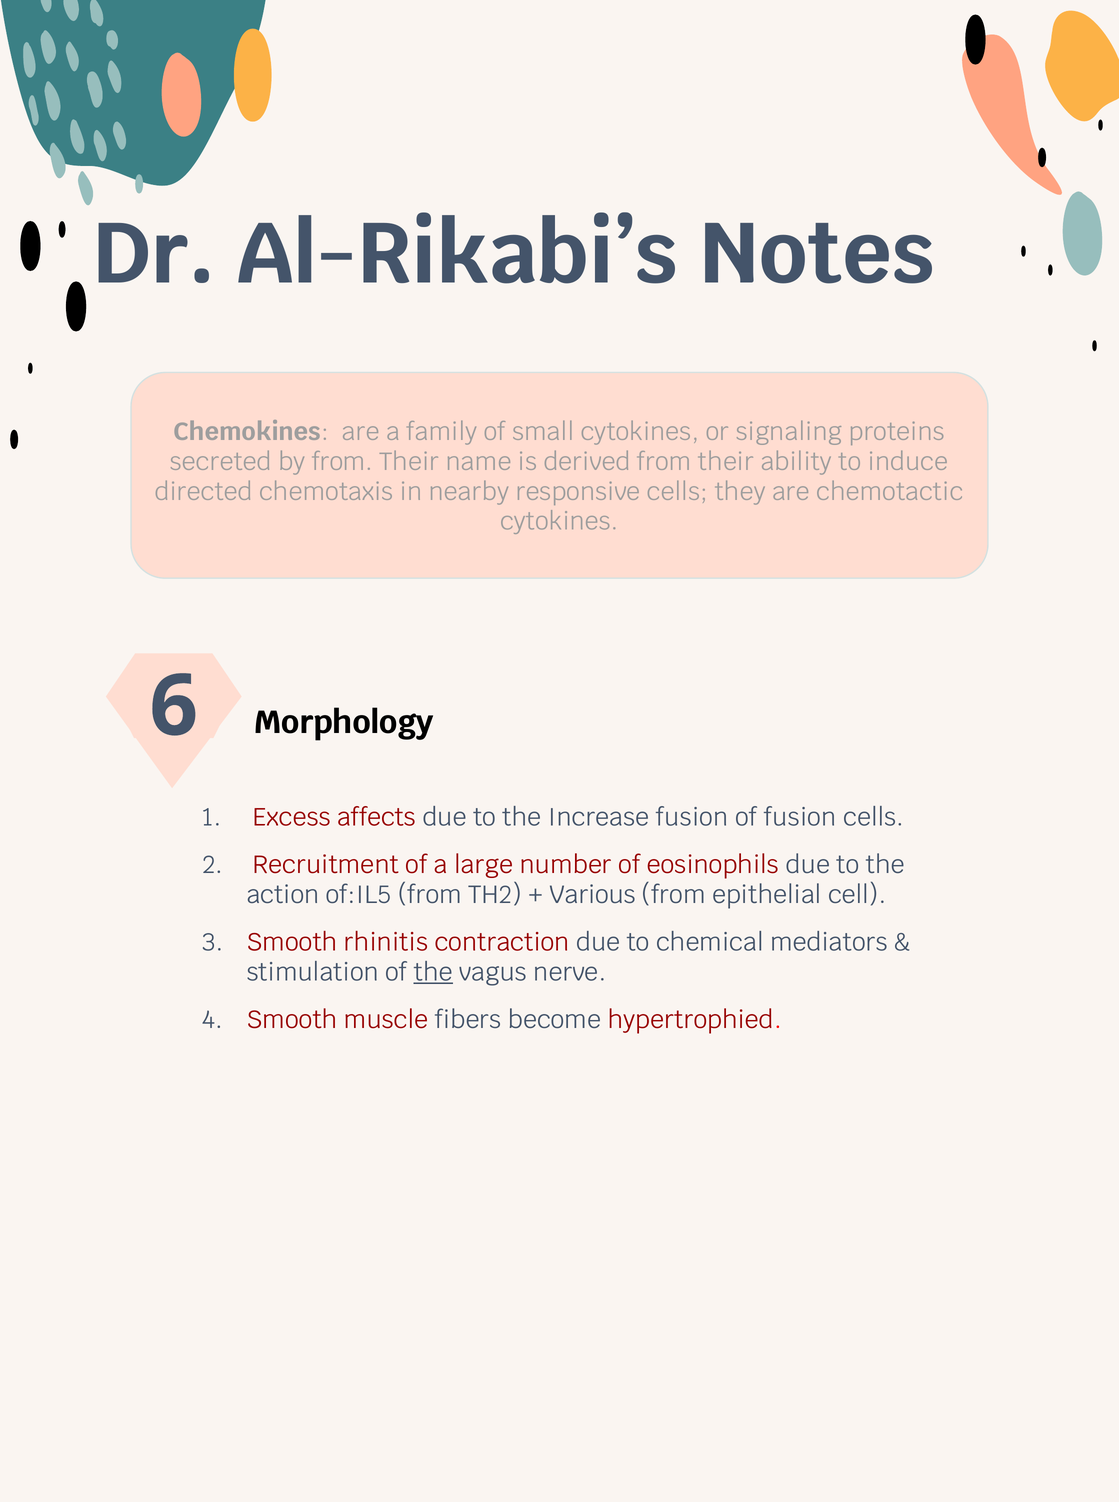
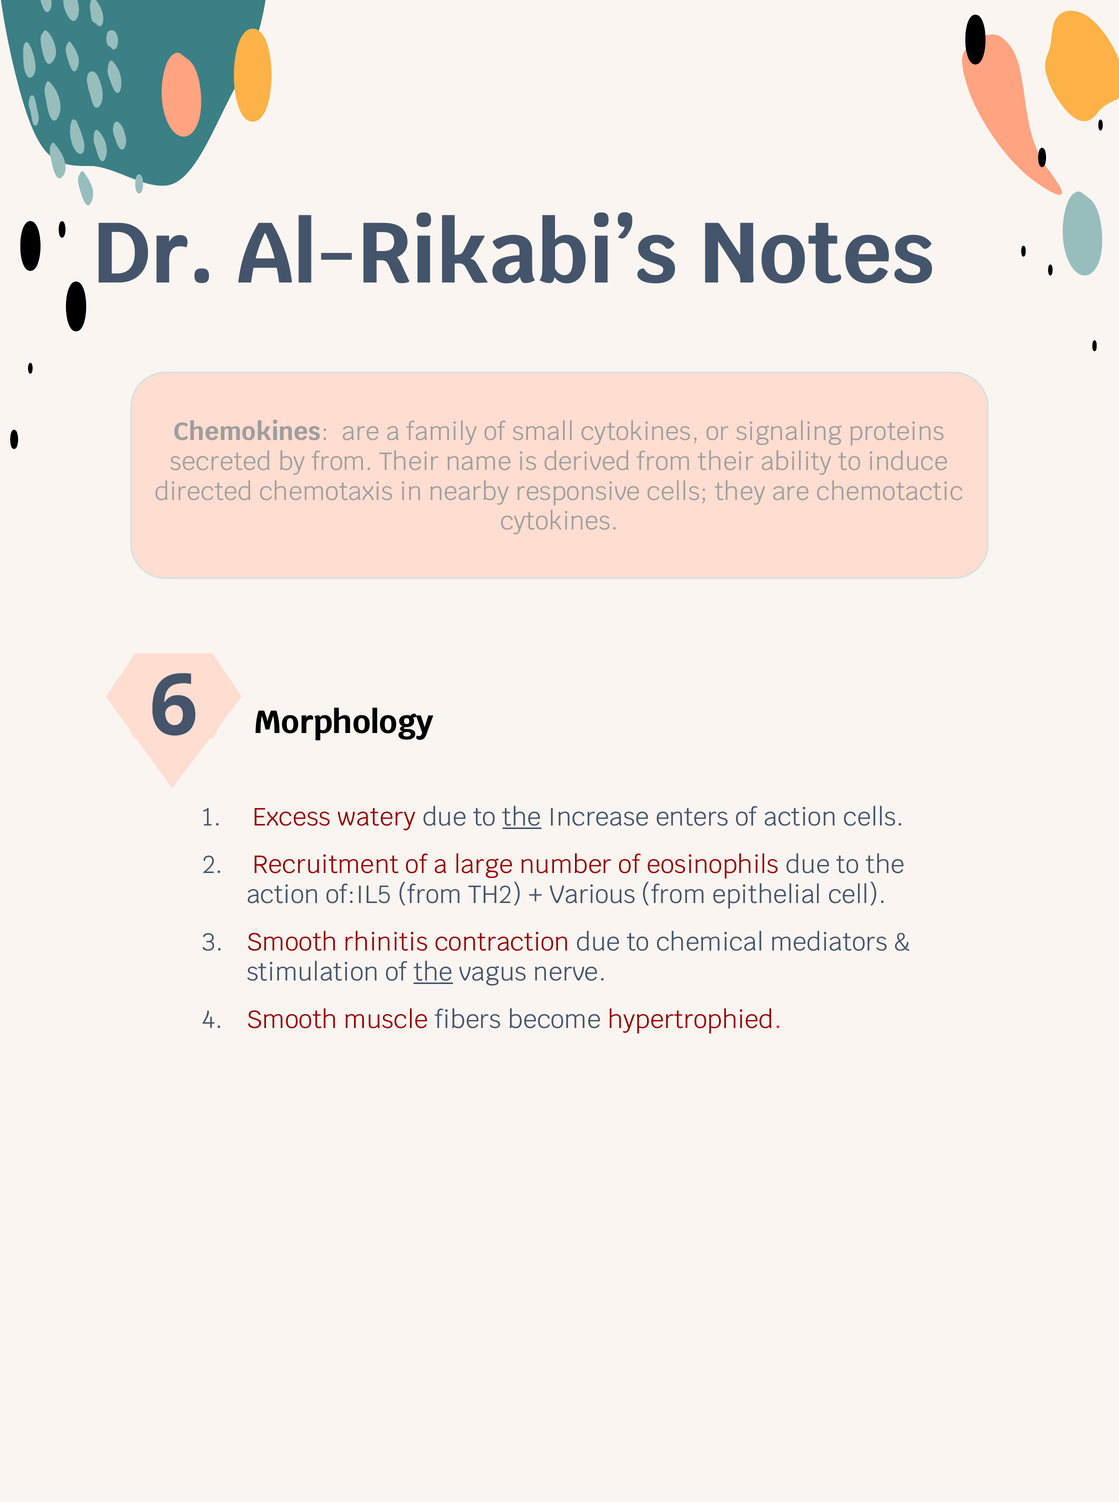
affects: affects -> watery
the at (522, 818) underline: none -> present
Increase fusion: fusion -> enters
of fusion: fusion -> action
